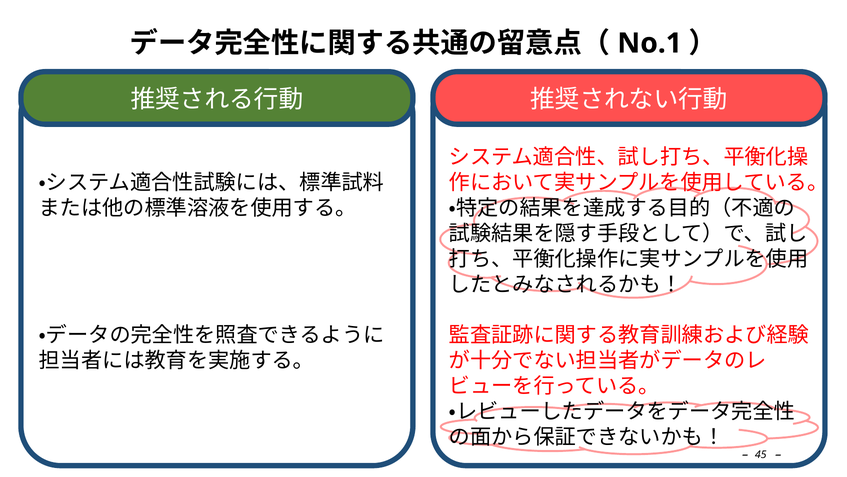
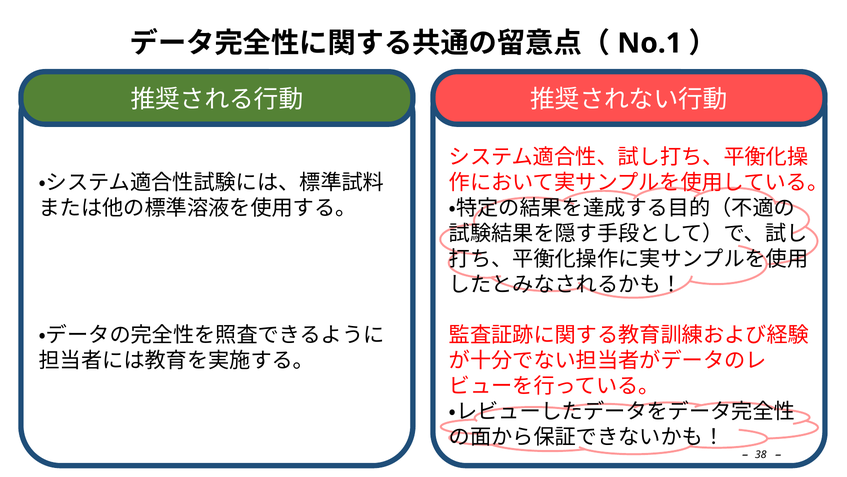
45: 45 -> 38
